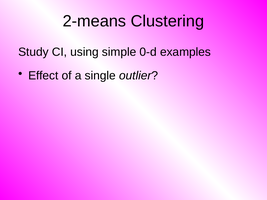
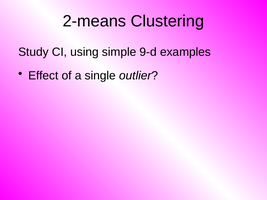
0-d: 0-d -> 9-d
